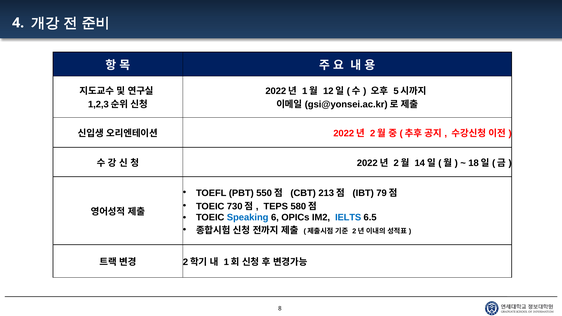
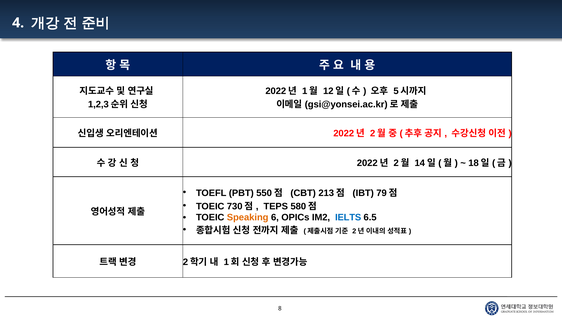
Speaking colour: blue -> orange
